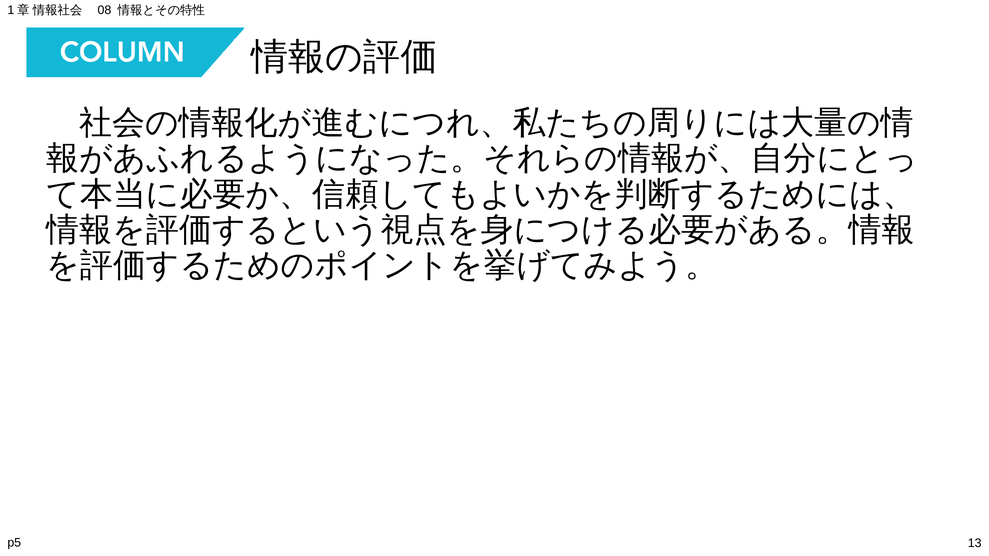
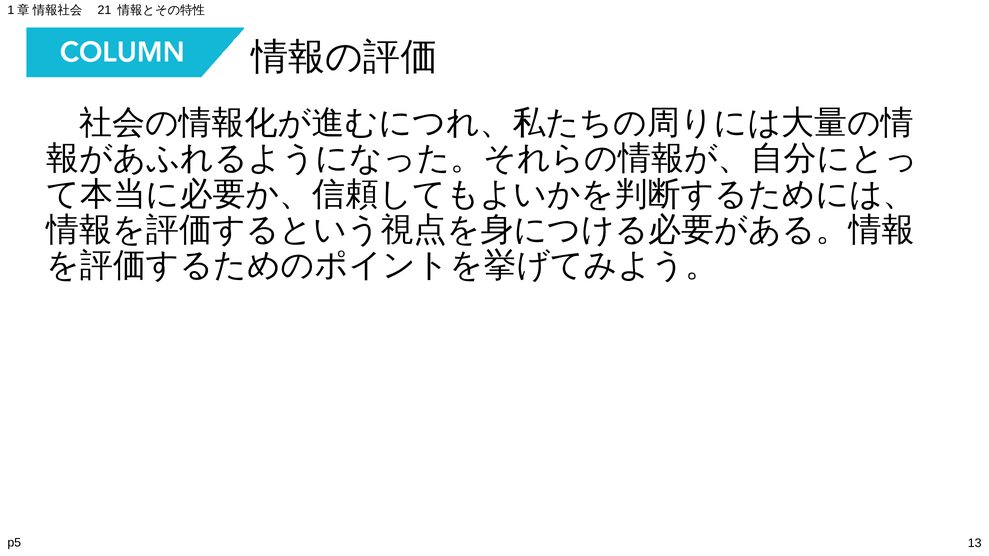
08: 08 -> 21
